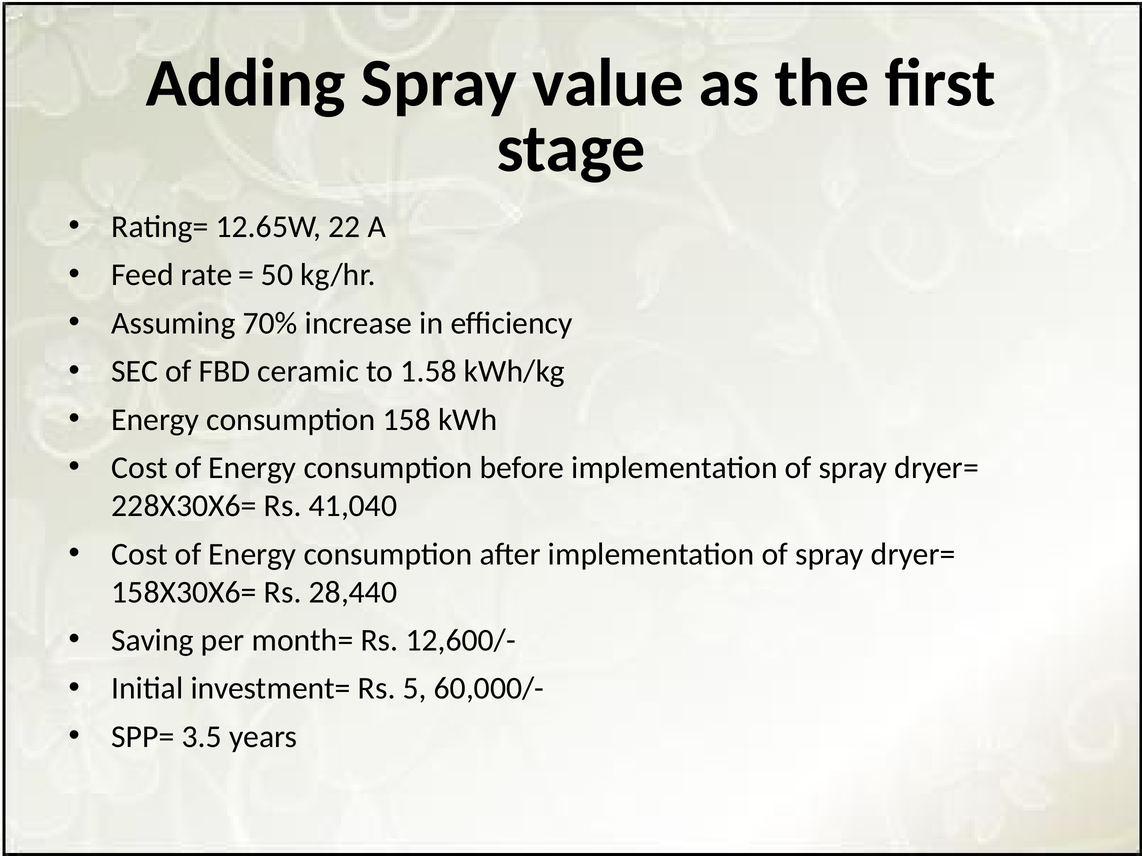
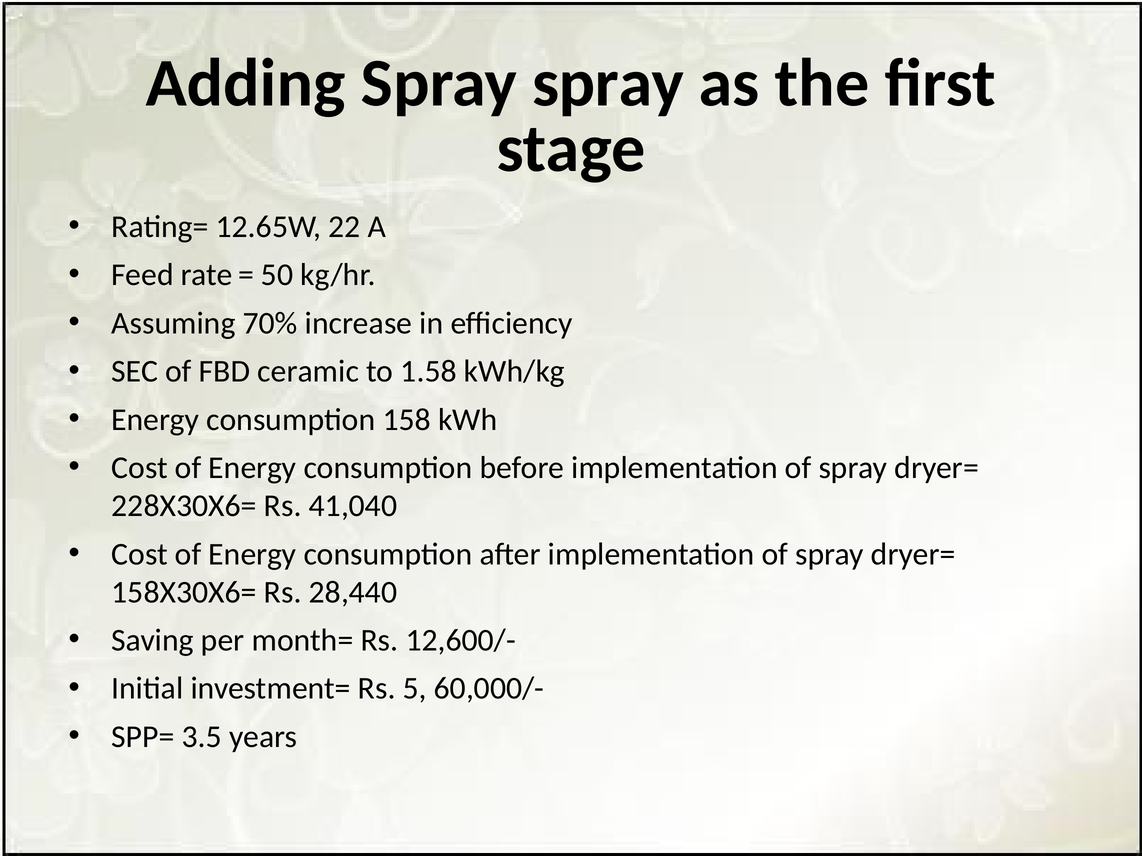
Spray value: value -> spray
